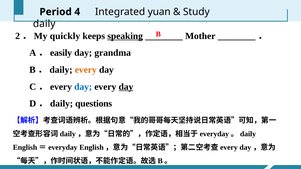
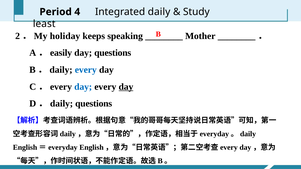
Integrated yuan: yuan -> daily
daily at (44, 24): daily -> least
quickly: quickly -> holiday
speaking underline: present -> none
day grandma: grandma -> questions
every at (86, 70) colour: orange -> blue
